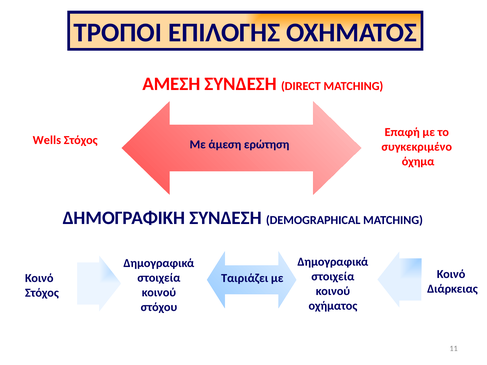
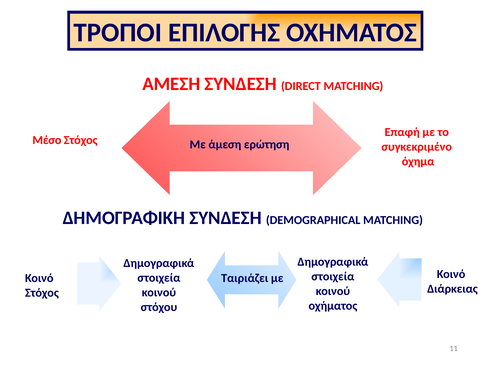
Wells: Wells -> Μέσο
